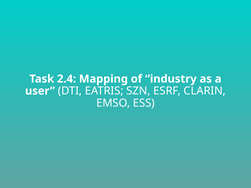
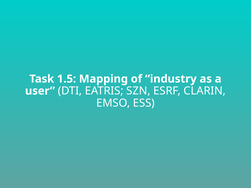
2.4: 2.4 -> 1.5
